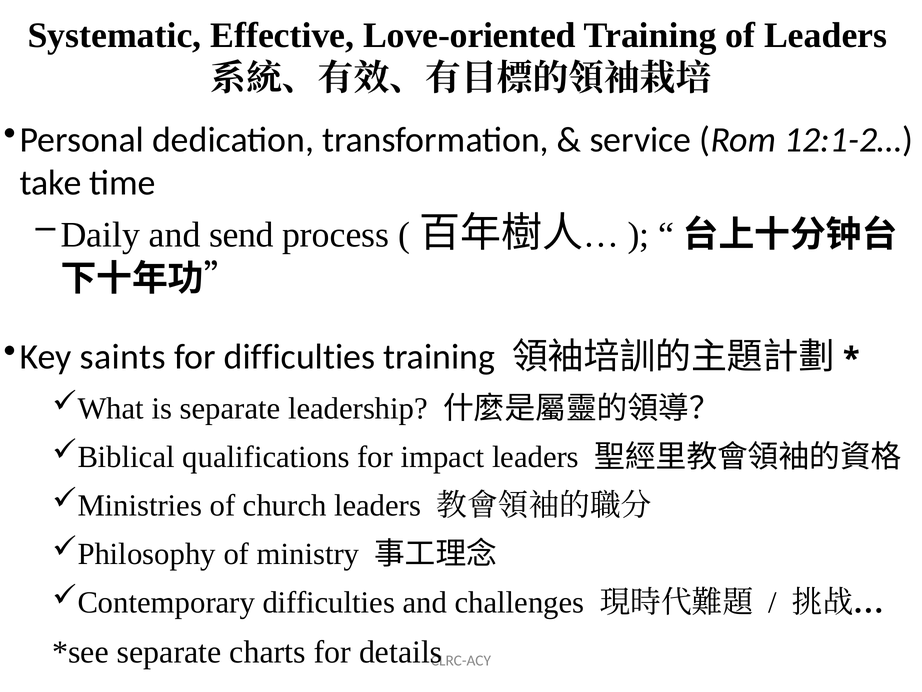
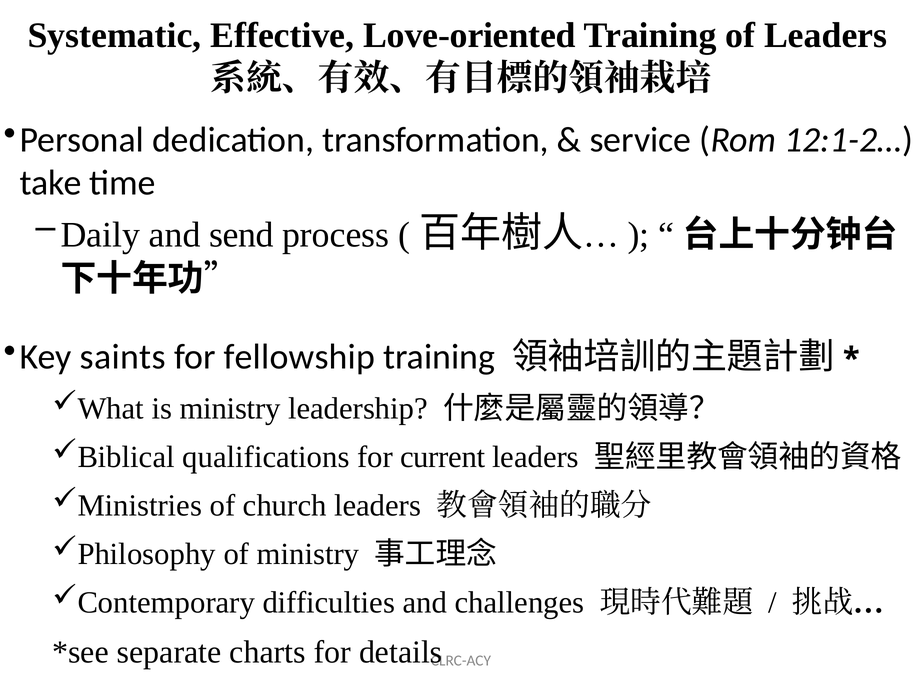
for difficulties: difficulties -> fellowship
is separate: separate -> ministry
impact: impact -> current
